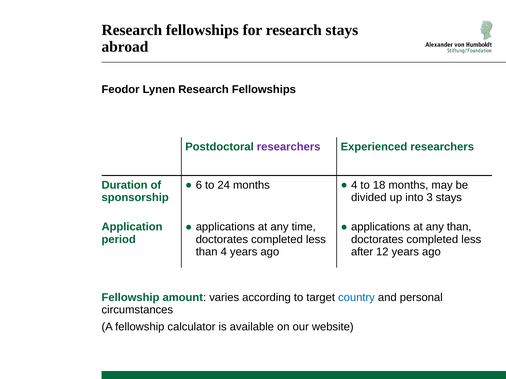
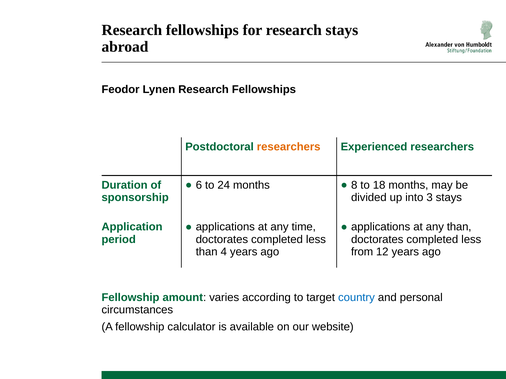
researchers at (289, 147) colour: purple -> orange
4 at (354, 185): 4 -> 8
after: after -> from
